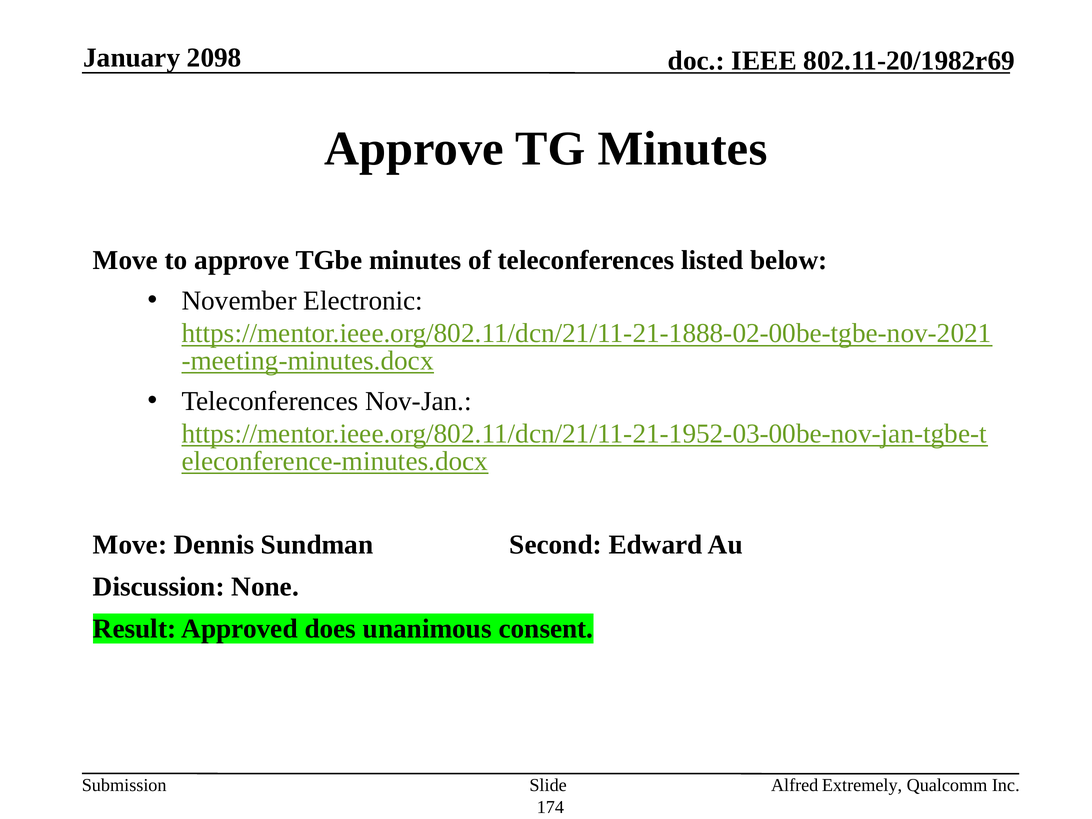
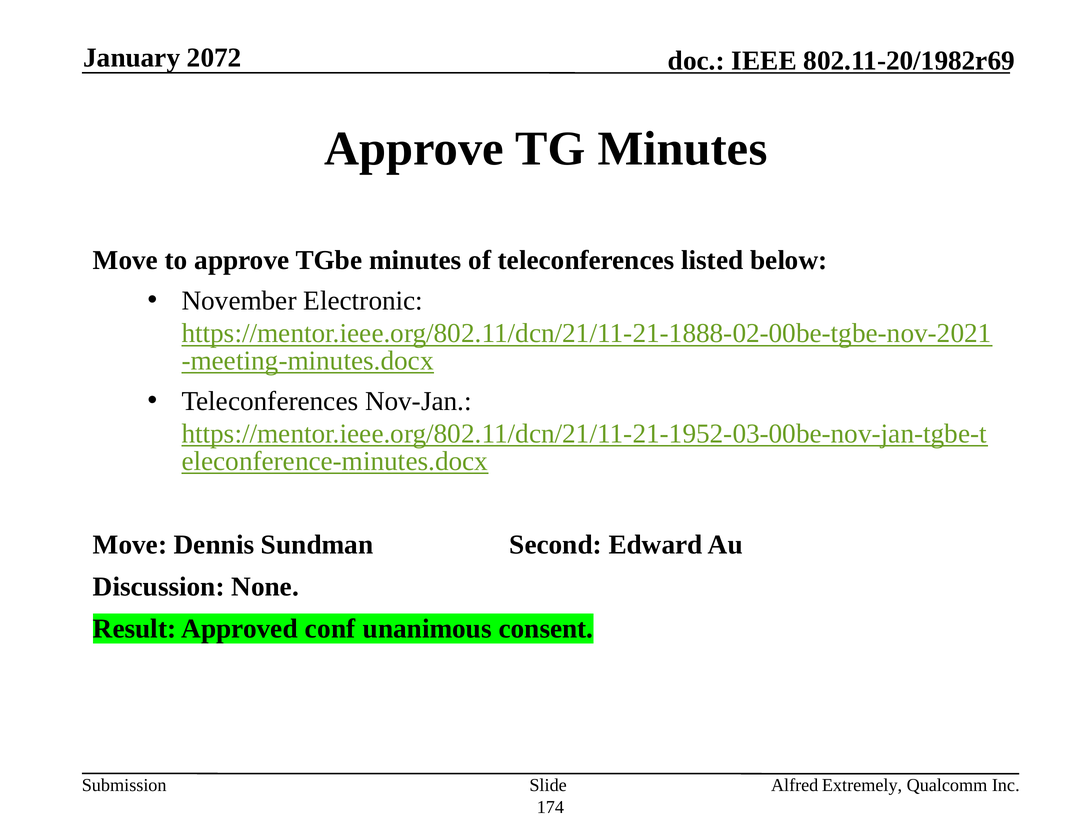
2098: 2098 -> 2072
does: does -> conf
